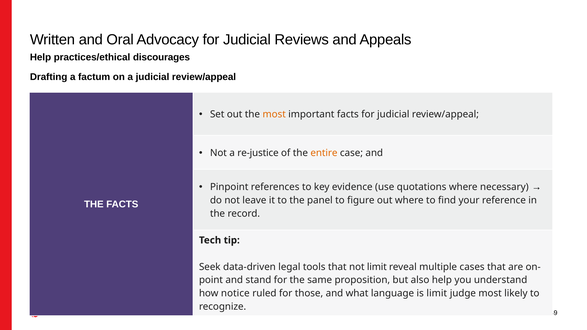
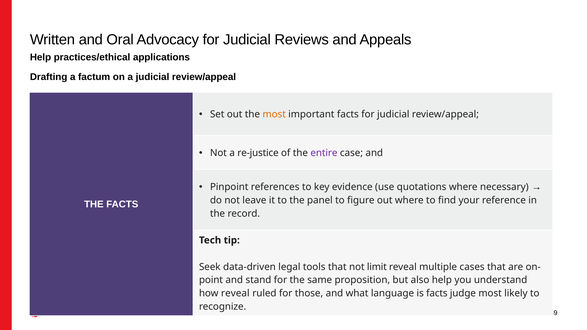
discourages: discourages -> applications
entire colour: orange -> purple
how notice: notice -> reveal
is limit: limit -> facts
